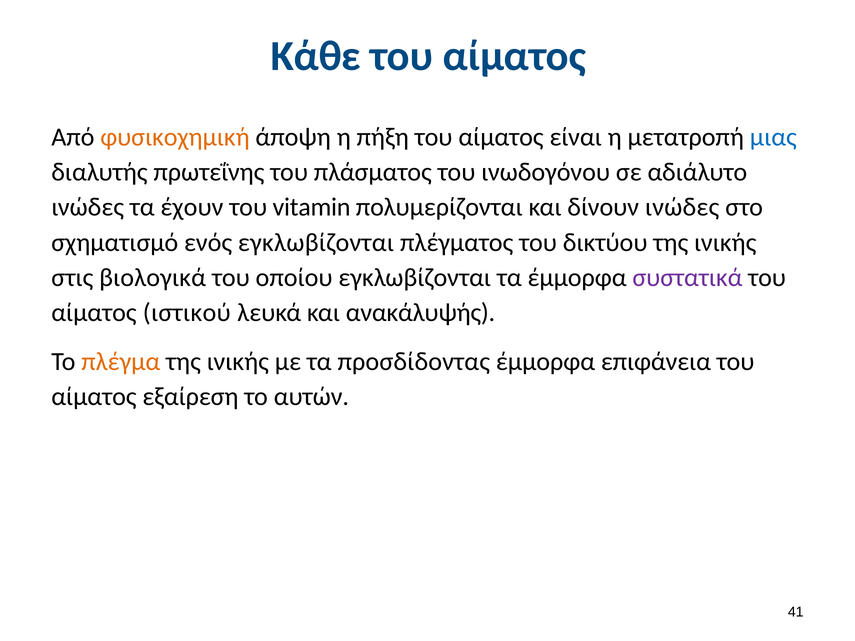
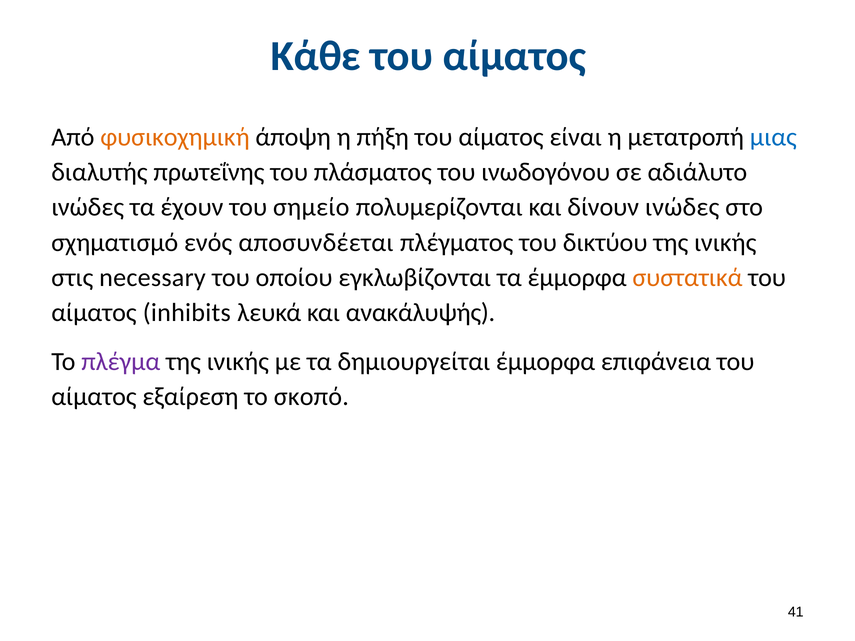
vitamin: vitamin -> σημείο
ενός εγκλωβίζονται: εγκλωβίζονται -> αποσυνδέεται
βιολογικά: βιολογικά -> necessary
συστατικά colour: purple -> orange
ιστικού: ιστικού -> inhibits
πλέγμα colour: orange -> purple
προσδίδοντας: προσδίδοντας -> δημιουργείται
αυτών: αυτών -> σκοπό
